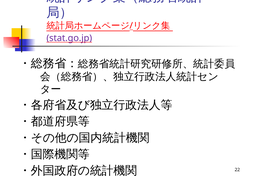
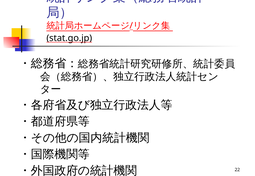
stat.go.jp colour: purple -> black
